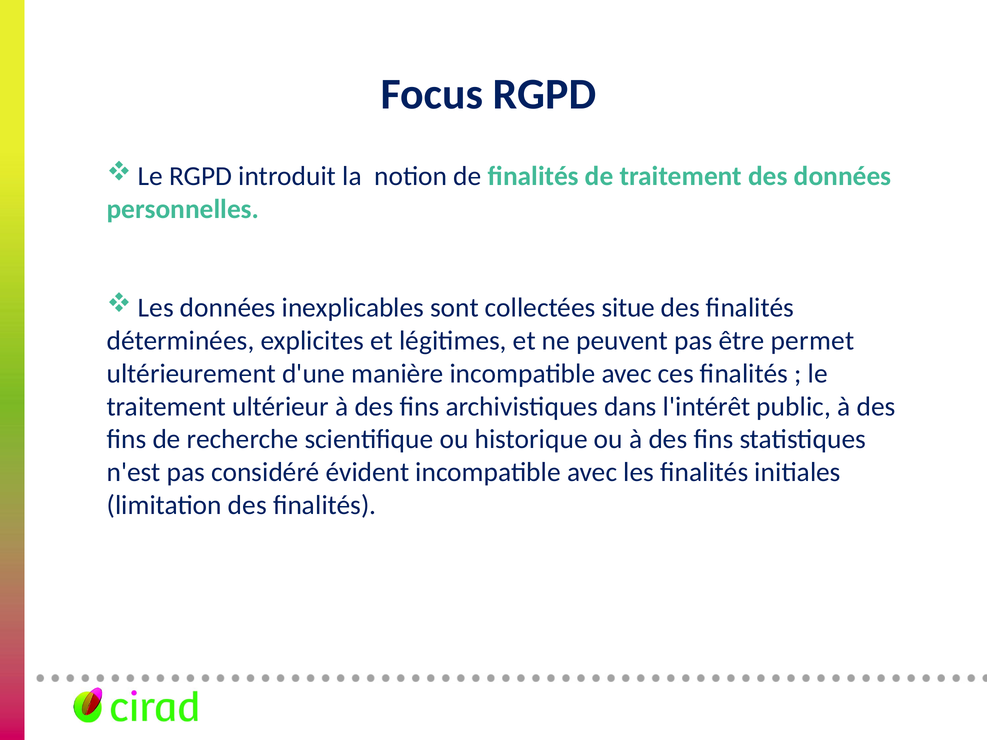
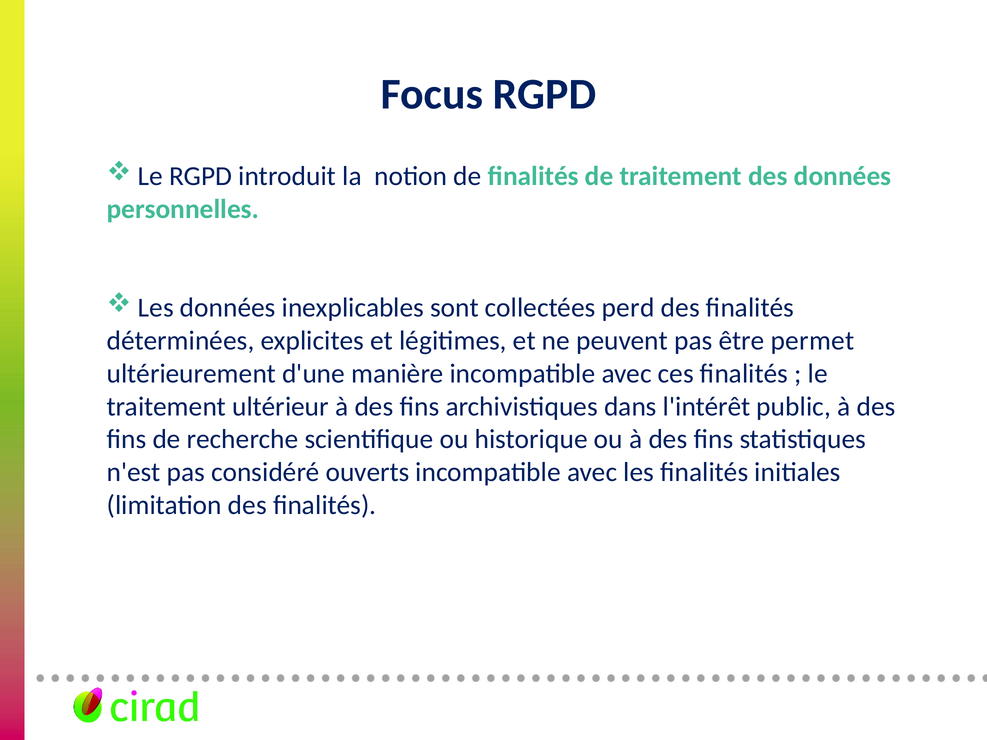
situe: situe -> perd
évident: évident -> ouverts
